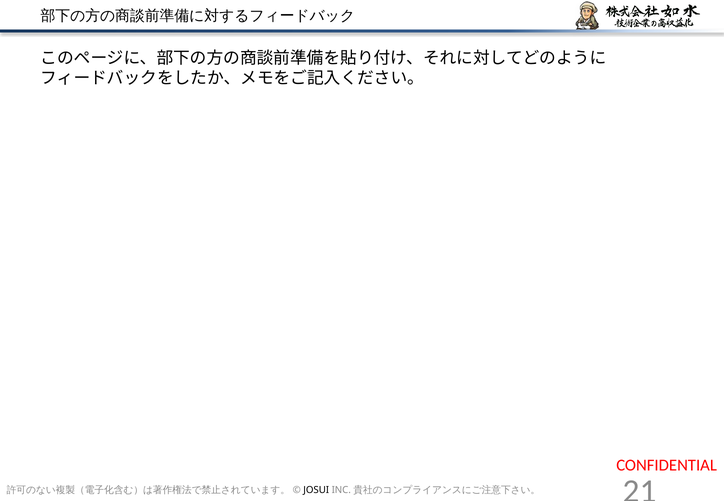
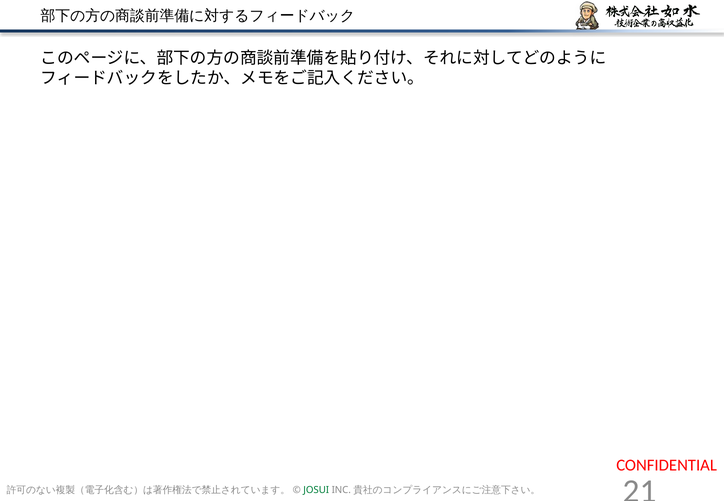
JOSUI colour: black -> green
